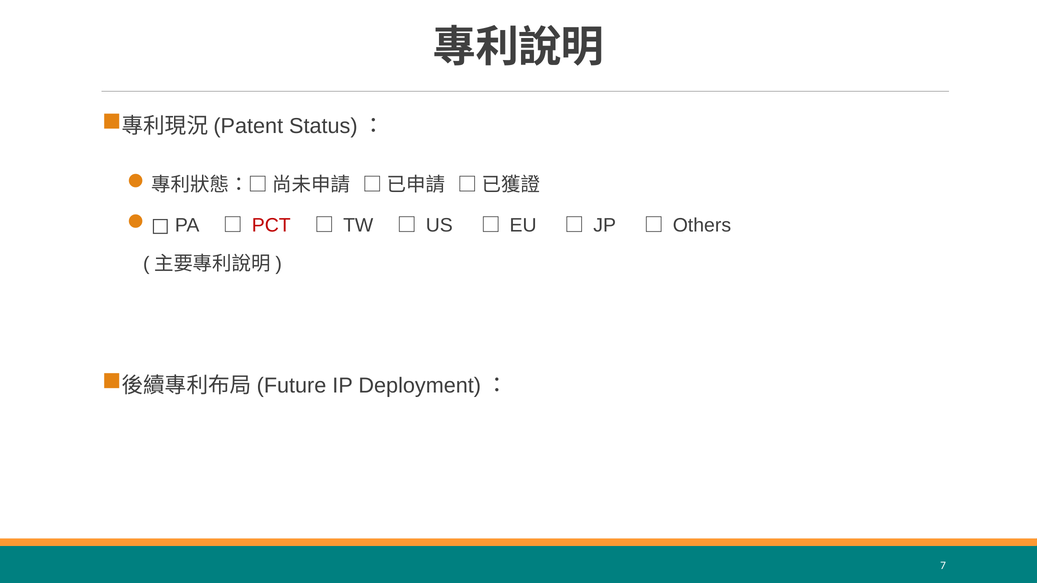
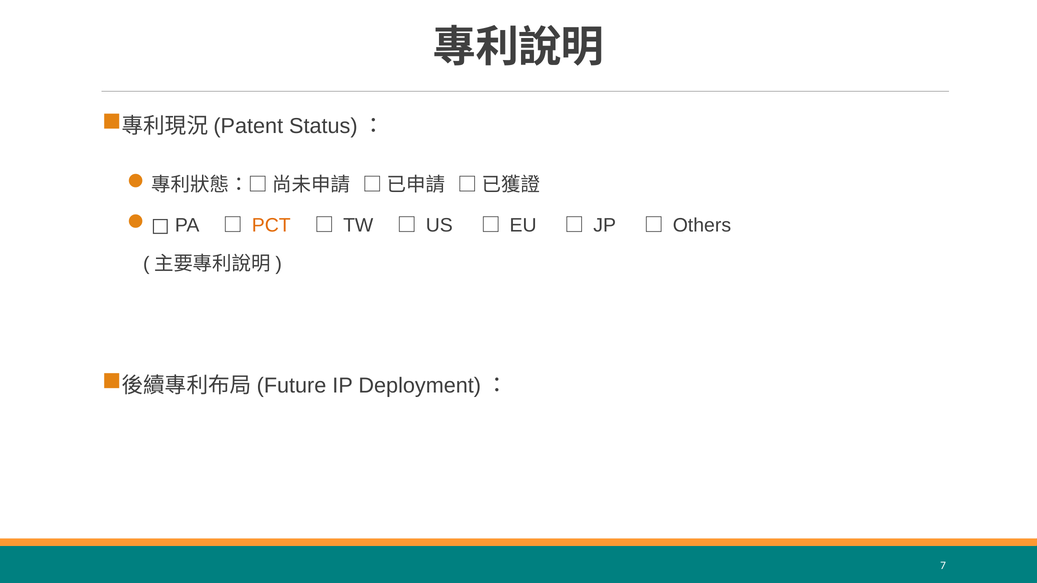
PCT colour: red -> orange
